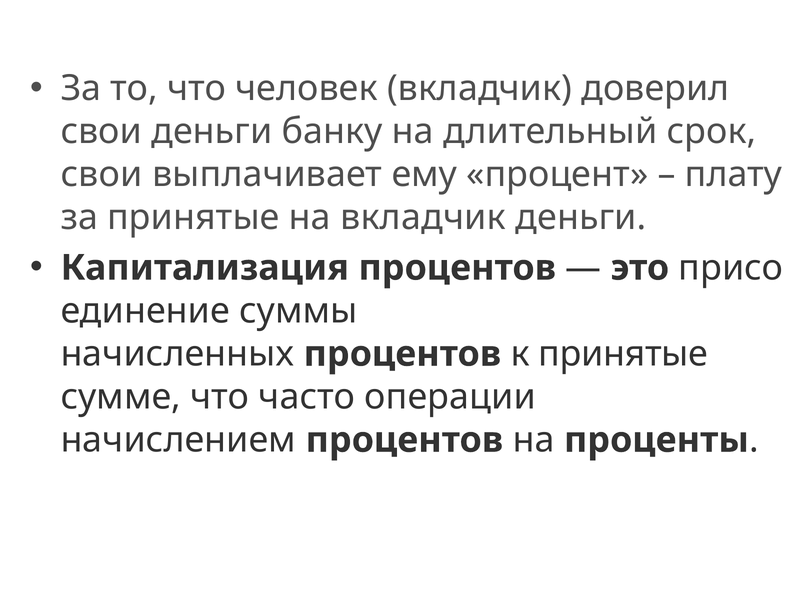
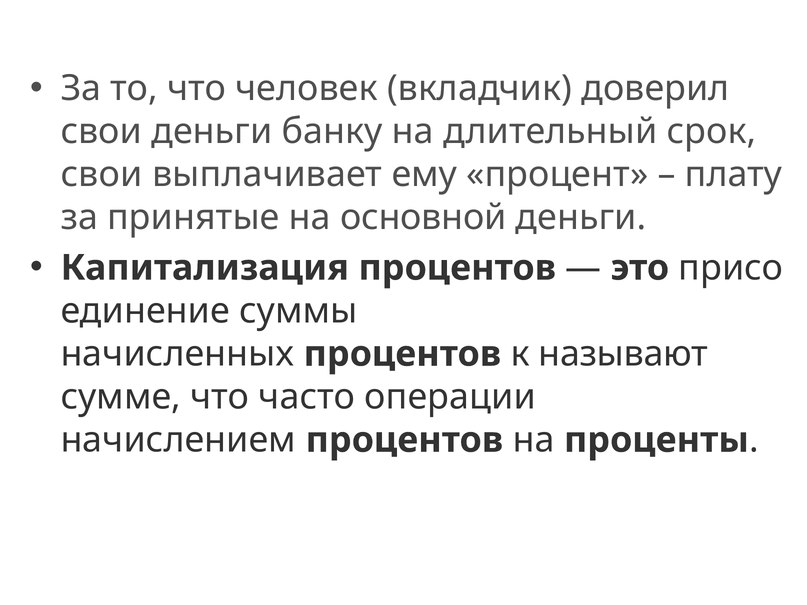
на вкладчик: вкладчик -> основной
к принятые: принятые -> называют
